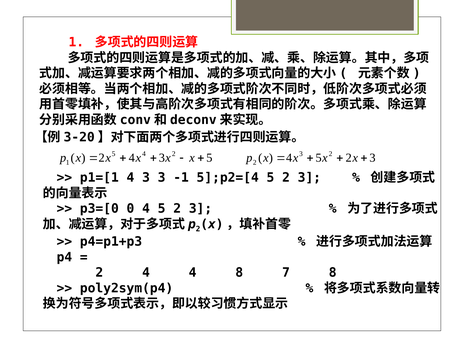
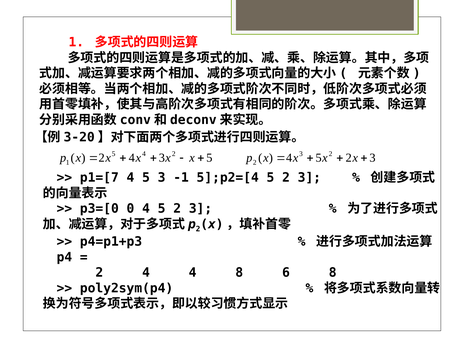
p1=[1: p1=[1 -> p1=[7
3 at (146, 178): 3 -> 5
7: 7 -> 6
